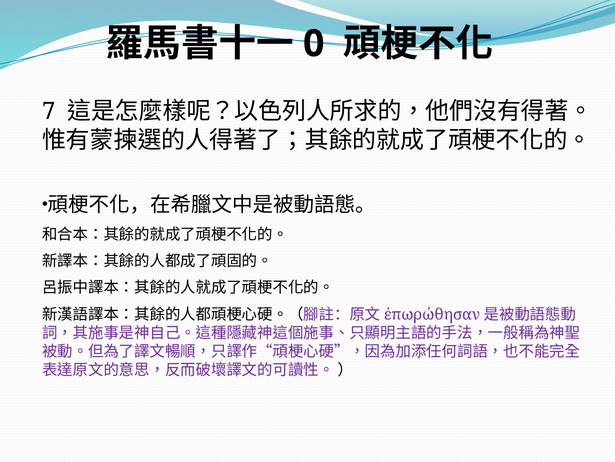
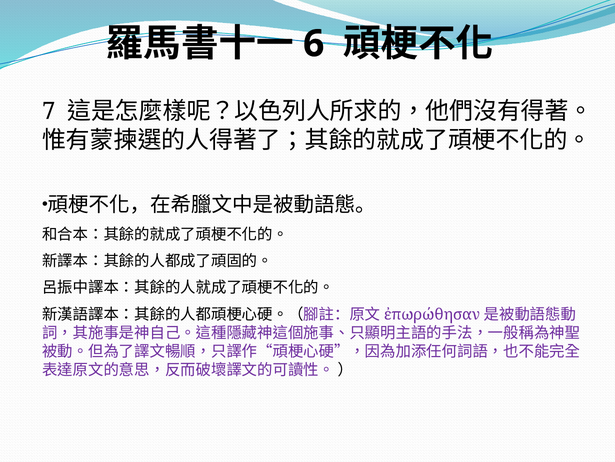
0: 0 -> 6
